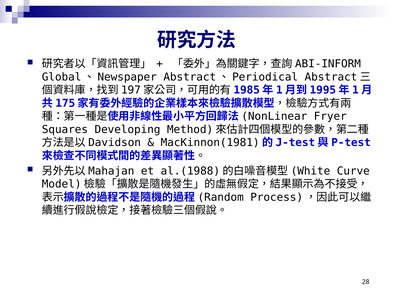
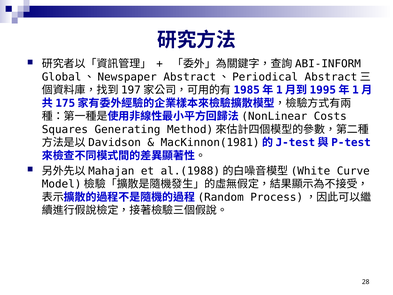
Fryer: Fryer -> Costs
Developing: Developing -> Generating
